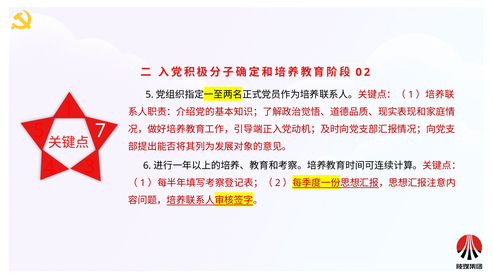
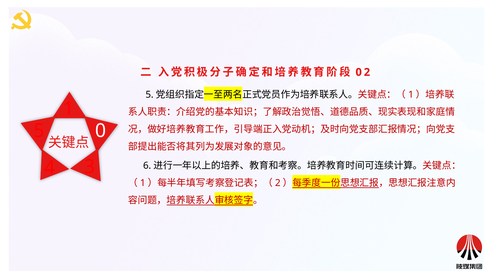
7: 7 -> 0
